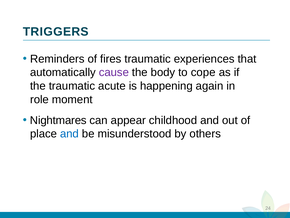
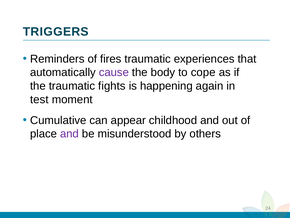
acute: acute -> fights
role: role -> test
Nightmares: Nightmares -> Cumulative
and at (69, 134) colour: blue -> purple
